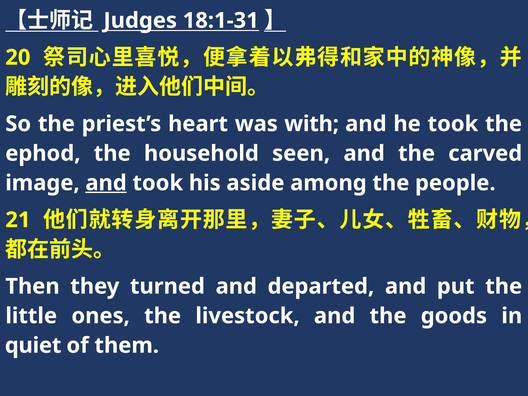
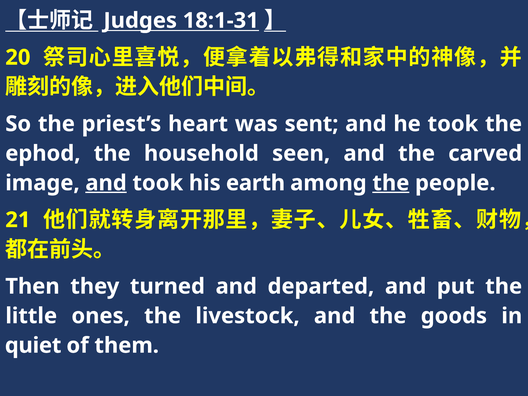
with: with -> sent
aside: aside -> earth
the at (391, 183) underline: none -> present
